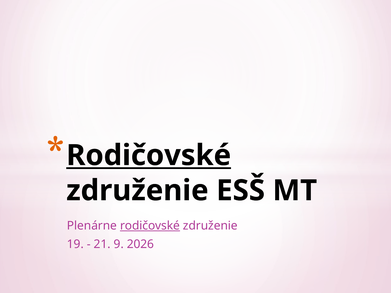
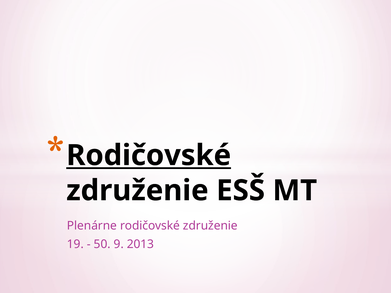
rodičovské at (150, 226) underline: present -> none
21: 21 -> 50
2026: 2026 -> 2013
